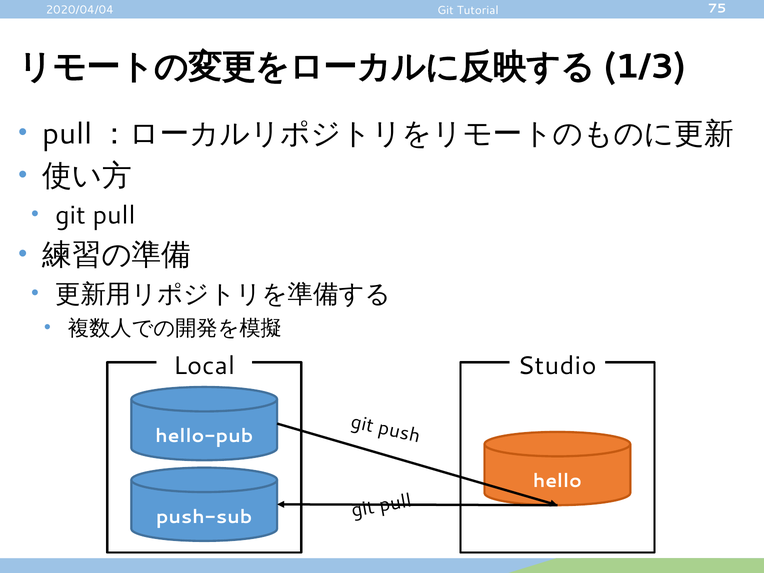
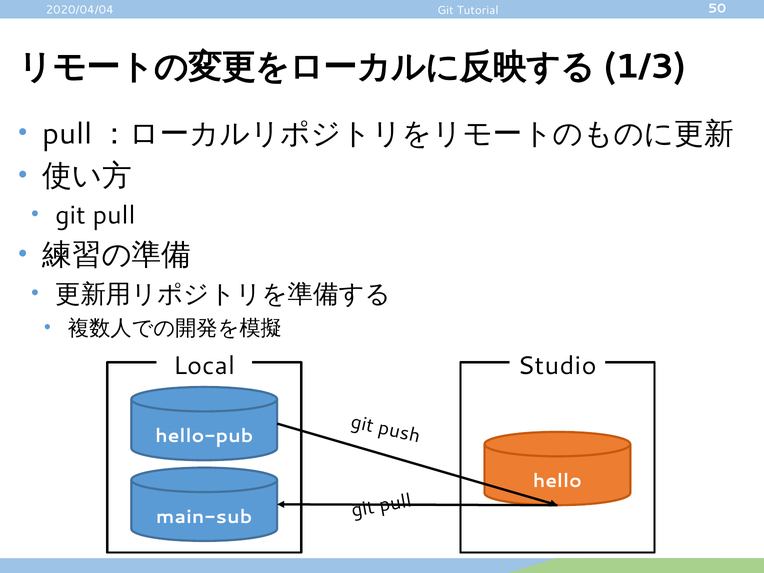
75: 75 -> 50
push-sub: push-sub -> main-sub
